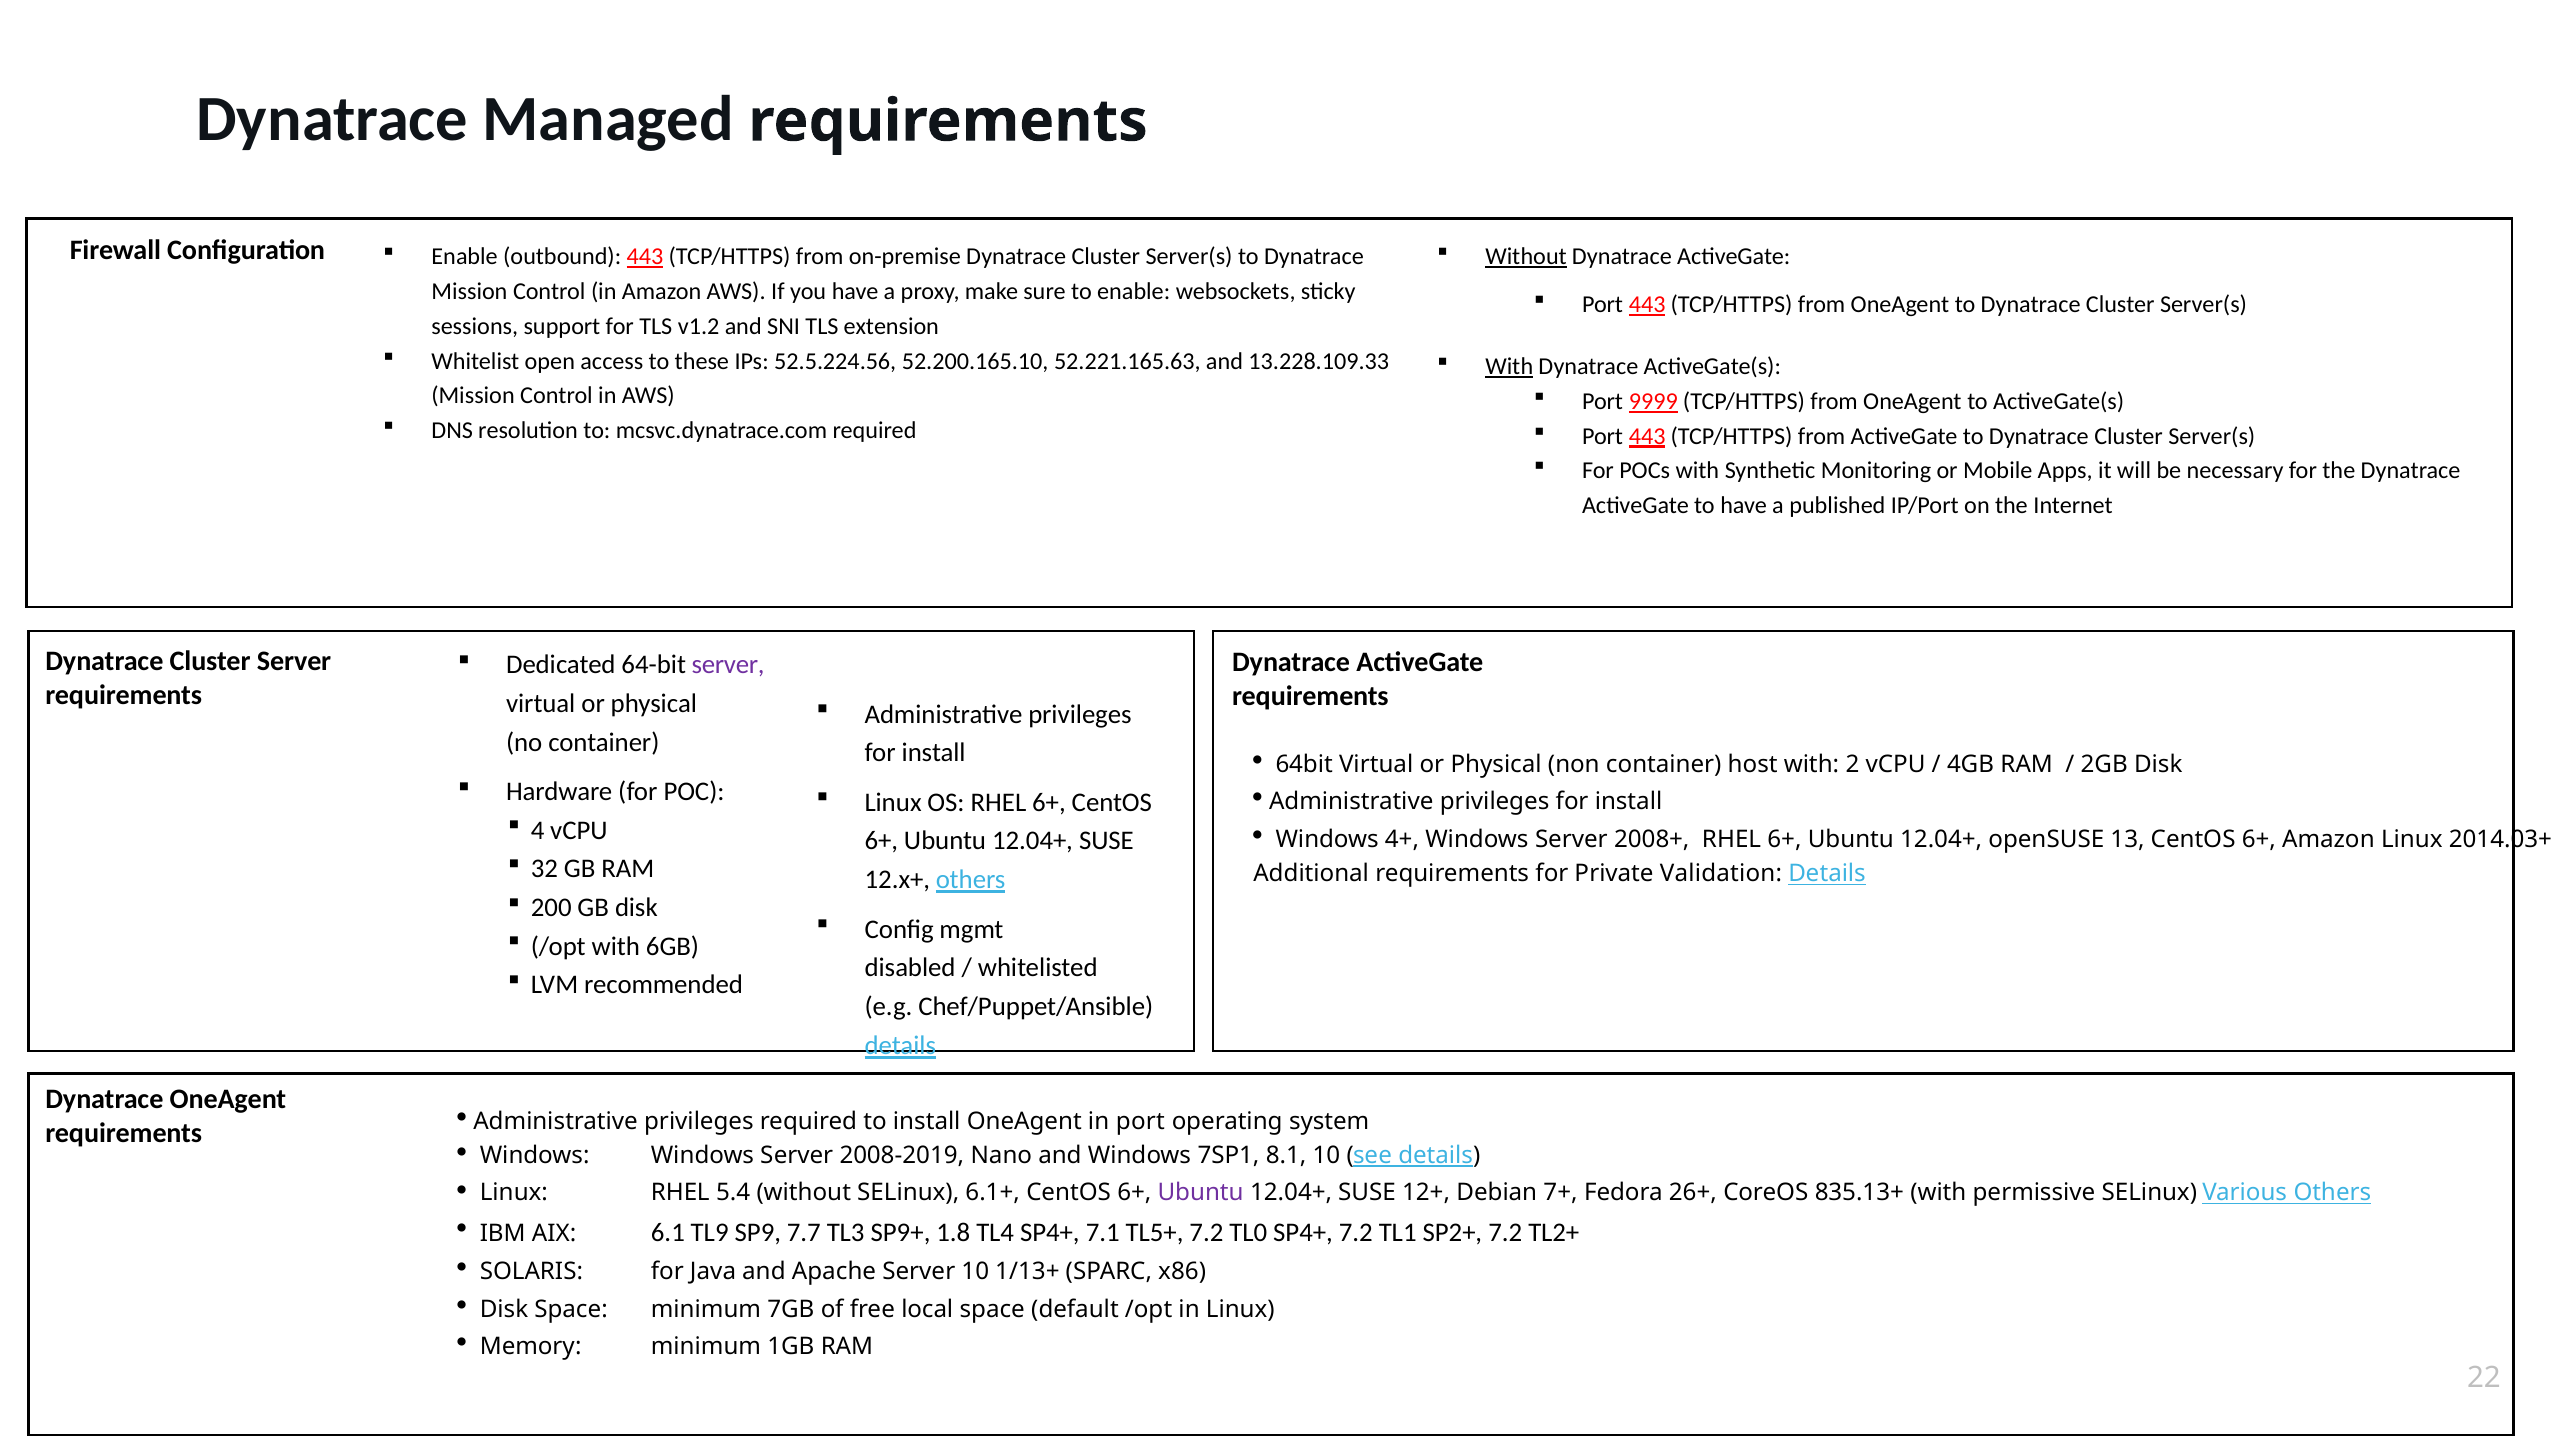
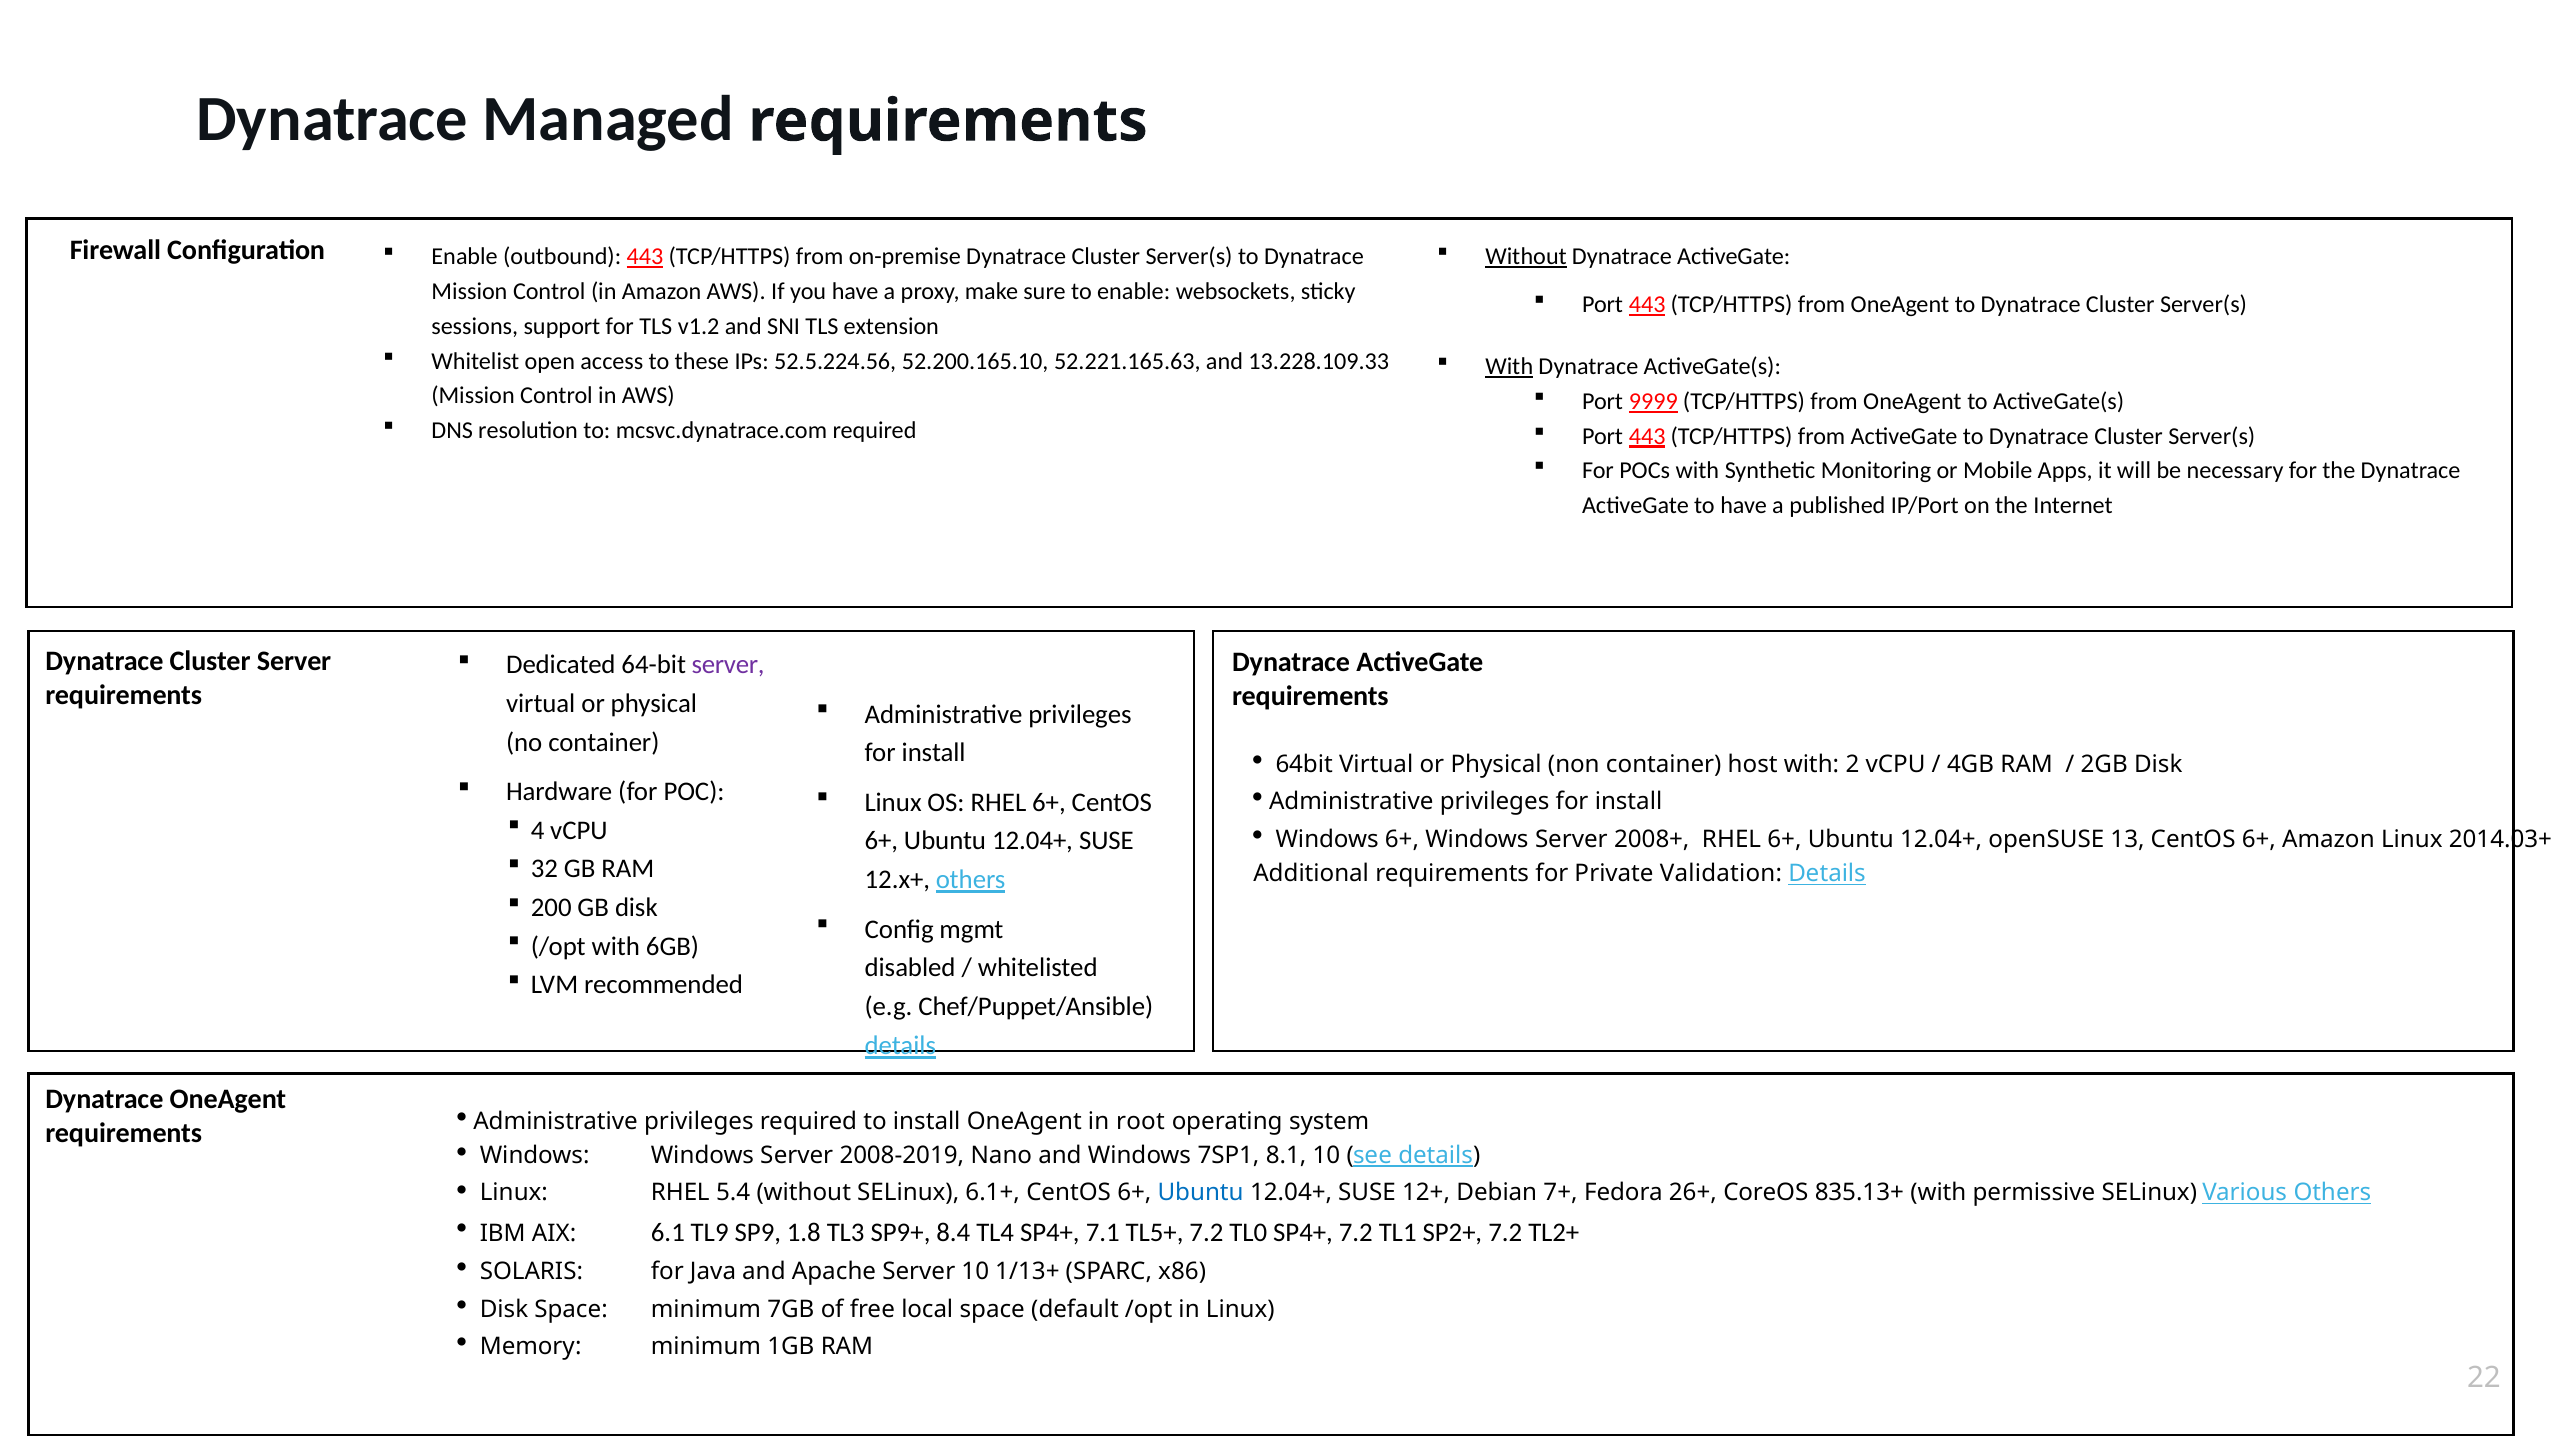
Windows 4+: 4+ -> 6+
in port: port -> root
Ubuntu at (1201, 1193) colour: purple -> blue
7.7: 7.7 -> 1.8
1.8: 1.8 -> 8.4
